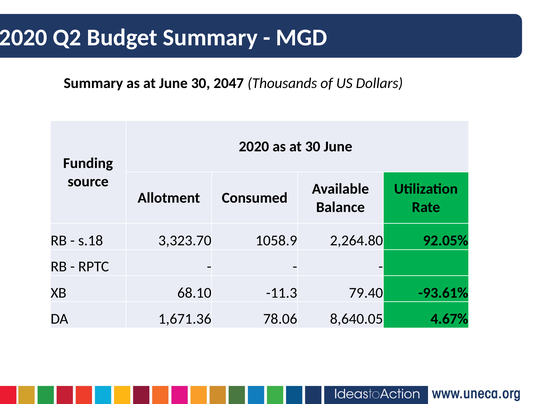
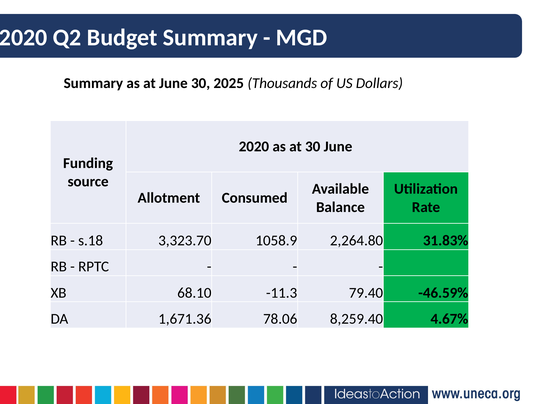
2047: 2047 -> 2025
92.05%: 92.05% -> 31.83%
-93.61%: -93.61% -> -46.59%
8,640.05: 8,640.05 -> 8,259.40
